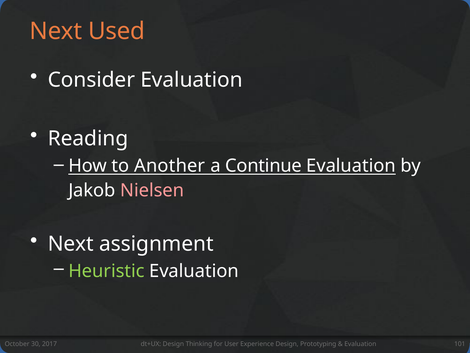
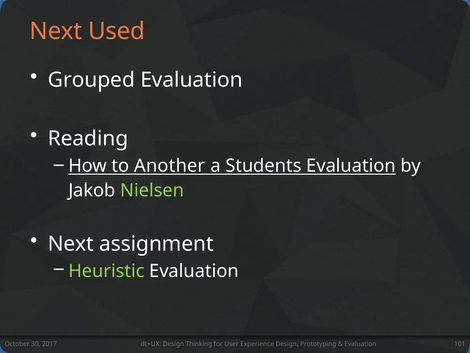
Consider: Consider -> Grouped
Continue: Continue -> Students
Nielsen colour: pink -> light green
